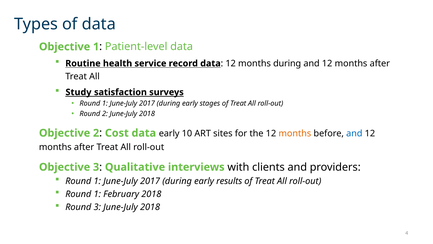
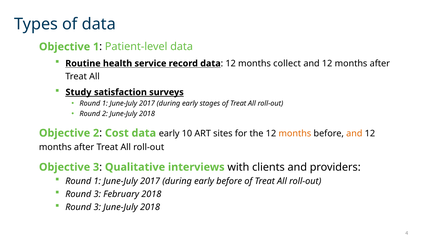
months during: during -> collect
and at (354, 133) colour: blue -> orange
early results: results -> before
1 at (97, 194): 1 -> 3
